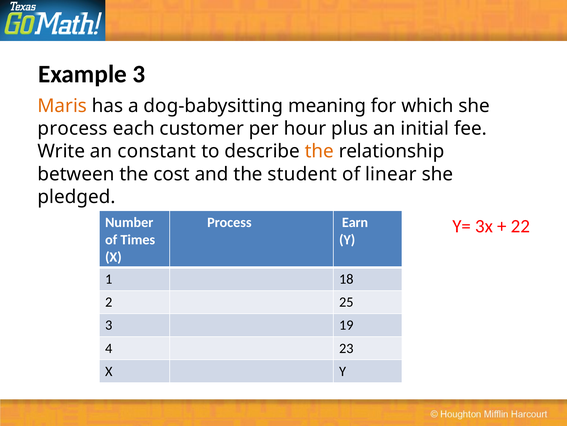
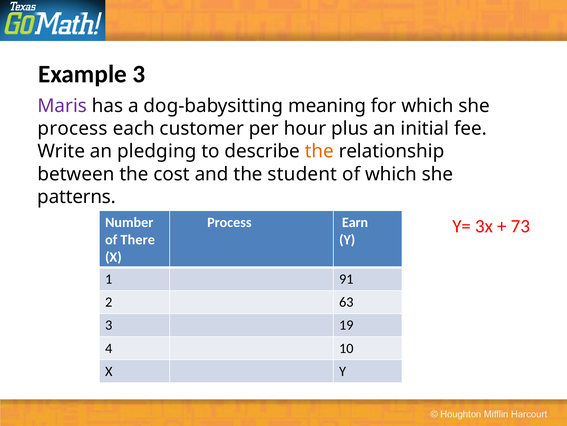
Maris colour: orange -> purple
constant: constant -> pledging
of linear: linear -> which
pledged: pledged -> patterns
22: 22 -> 73
Times: Times -> There
18: 18 -> 91
25: 25 -> 63
23: 23 -> 10
